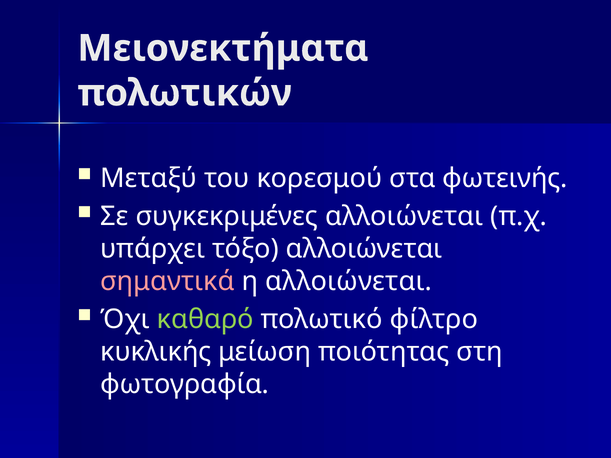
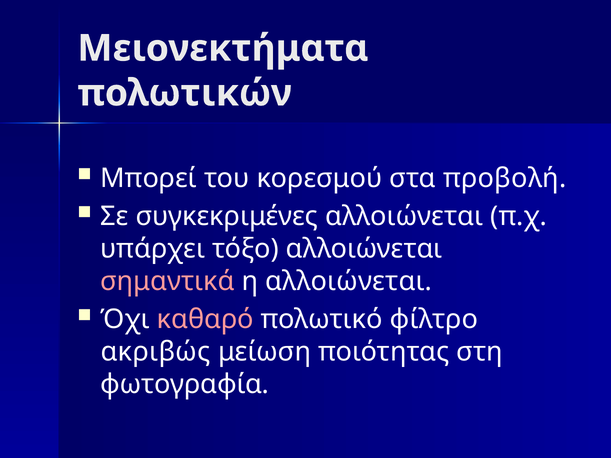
Μεταξύ: Μεταξύ -> Μπορεί
φωτεινής: φωτεινής -> προβολή
καθαρό colour: light green -> pink
κυκλικής: κυκλικής -> ακριβώς
